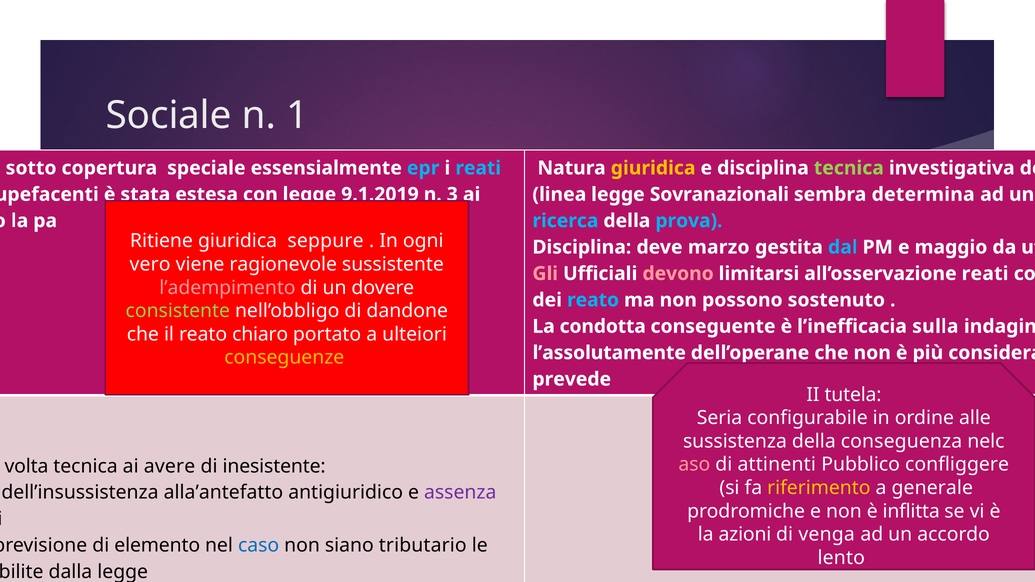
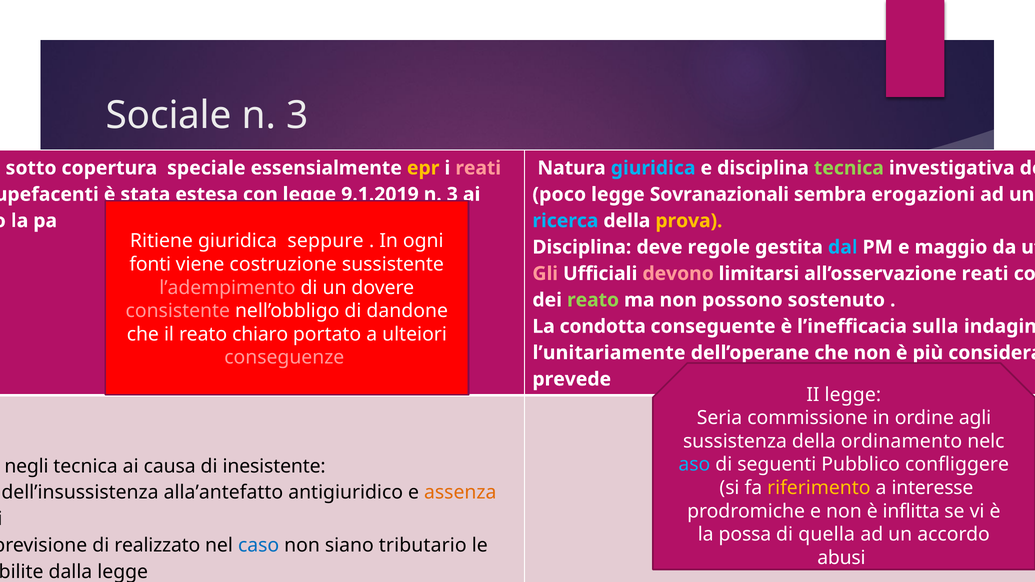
1 at (297, 115): 1 -> 3
epr colour: light blue -> yellow
reati at (478, 168) colour: light blue -> pink
giuridica at (653, 168) colour: yellow -> light blue
linea at (559, 194): linea -> poco
determina: determina -> erogazioni
prova colour: light blue -> yellow
deve marzo: marzo -> regole
vero: vero -> fonti
ragionevole: ragionevole -> costruzione
reato at (593, 300) colour: light blue -> light green
consistente colour: light green -> pink
l’assolutamente: l’assolutamente -> l’unitariamente
conseguenze colour: yellow -> pink
II tutela: tutela -> legge
Seria configurabile: configurabile -> commissione
alle: alle -> agli
conseguenza: conseguenza -> ordinamento
aso colour: pink -> light blue
attinenti: attinenti -> seguenti
volta: volta -> negli
avere: avere -> causa
generale: generale -> interesse
assenza colour: purple -> orange
azioni: azioni -> possa
venga: venga -> quella
elemento: elemento -> realizzato
lento: lento -> abusi
